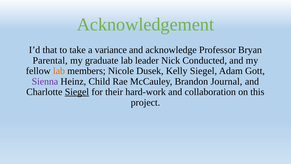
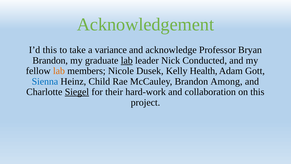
I’d that: that -> this
Parental at (50, 60): Parental -> Brandon
lab at (127, 60) underline: none -> present
Kelly Siegel: Siegel -> Health
Sienna colour: purple -> blue
Journal: Journal -> Among
